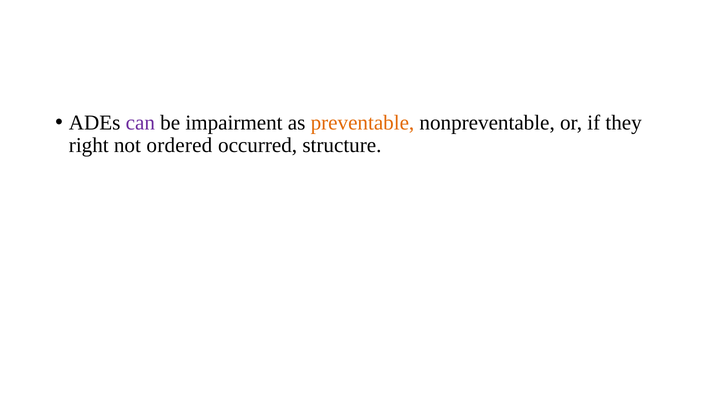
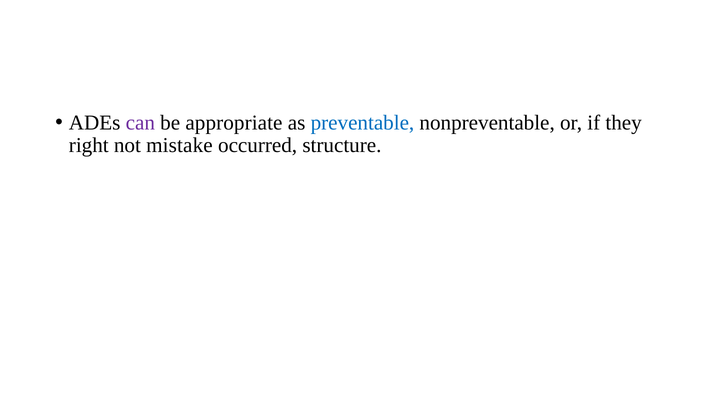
impairment: impairment -> appropriate
preventable colour: orange -> blue
ordered: ordered -> mistake
